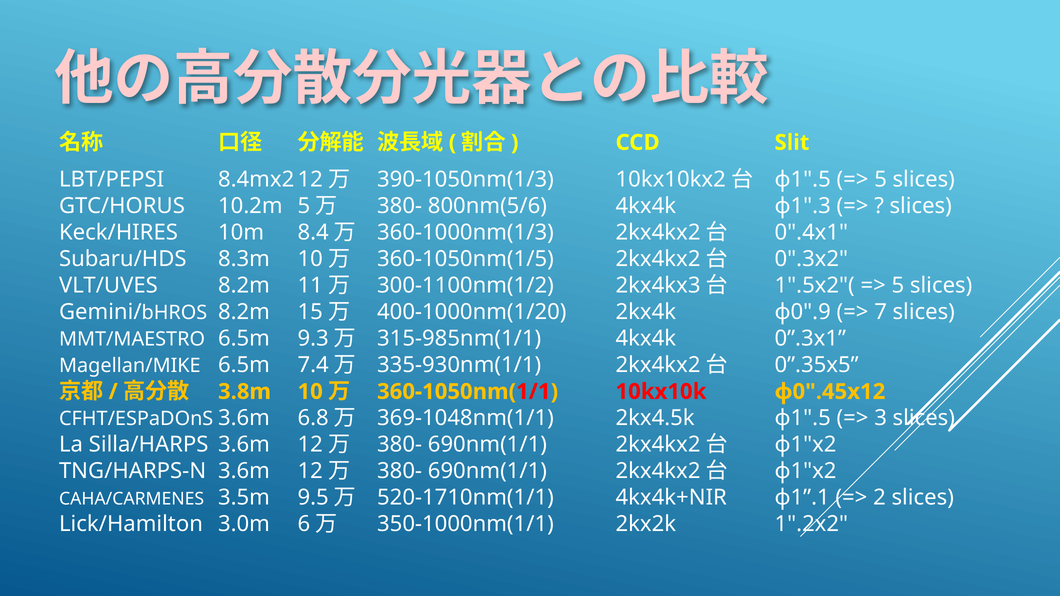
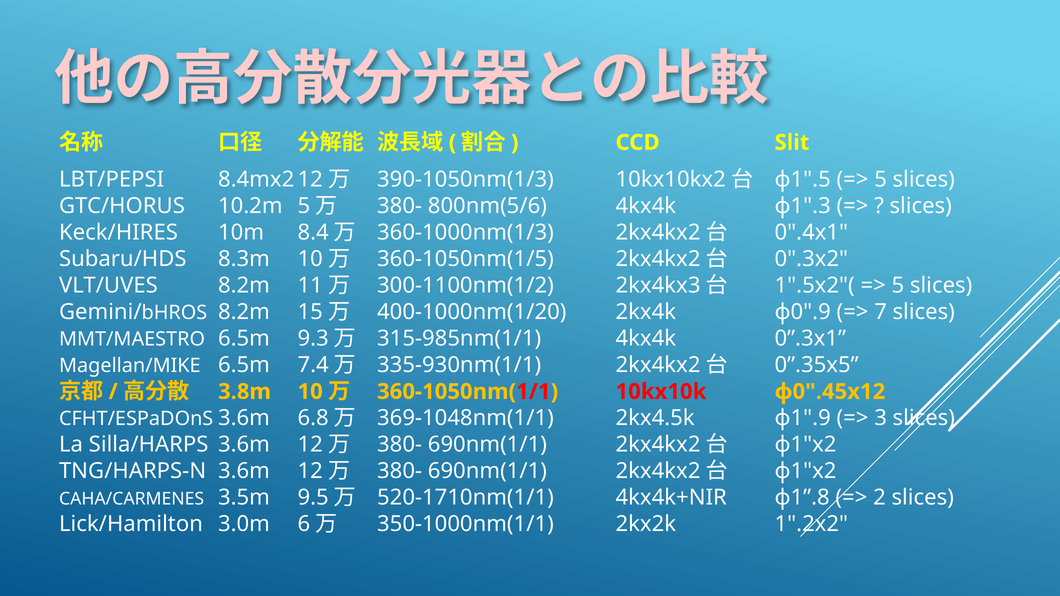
2kx4.5k φ1".5: φ1".5 -> φ1".9
φ1”.1: φ1”.1 -> φ1”.8
